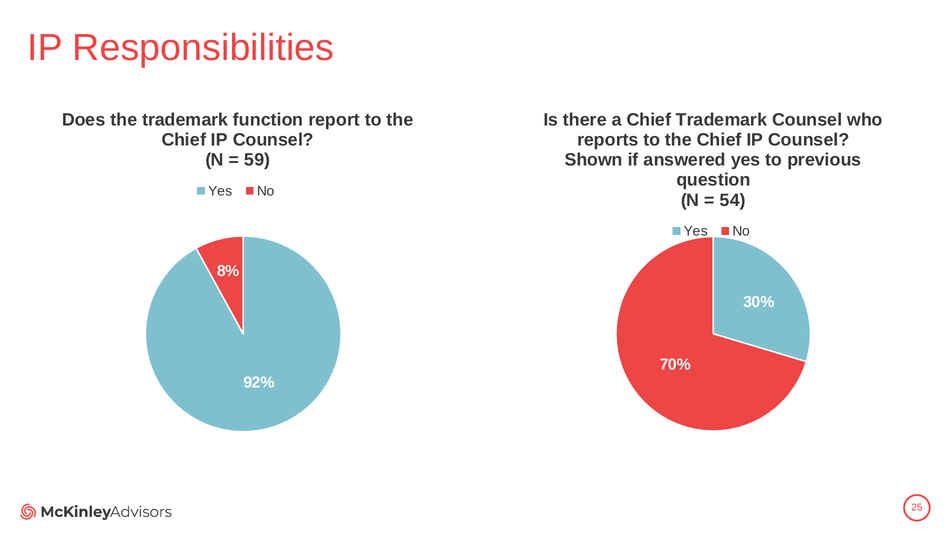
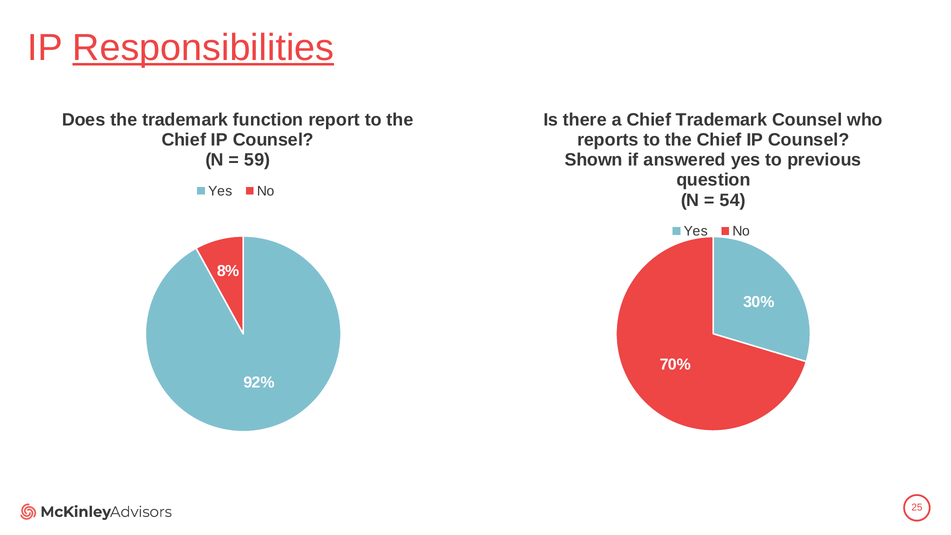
Responsibilities underline: none -> present
